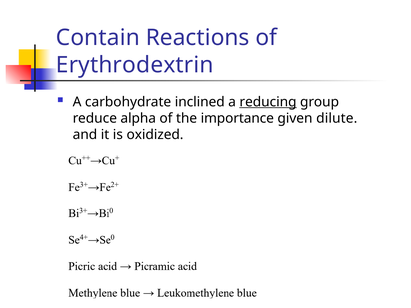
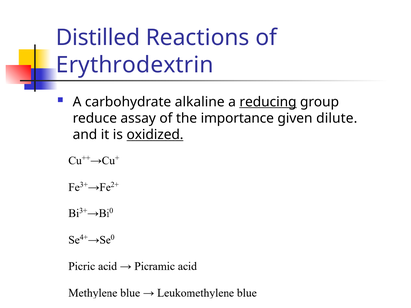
Contain: Contain -> Distilled
inclined: inclined -> alkaline
alpha: alpha -> assay
oxidized underline: none -> present
